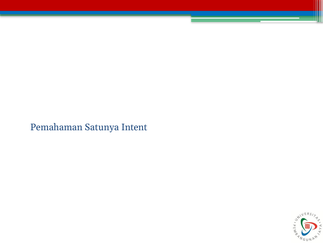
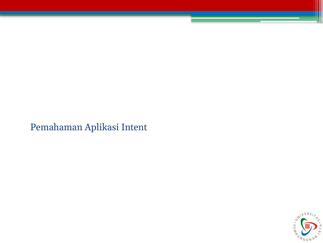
Satunya: Satunya -> Aplikasi
